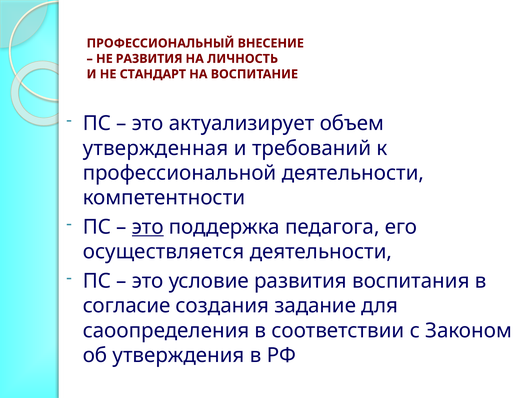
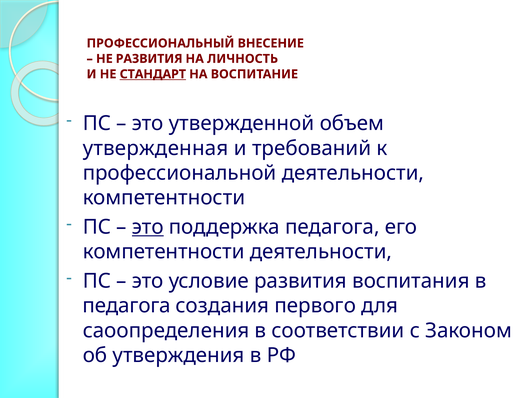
СТАНДАРТ underline: none -> present
актуализирует: актуализирует -> утвержденной
осуществляется at (164, 251): осуществляется -> компетентности
согласие at (127, 305): согласие -> педагога
задание: задание -> первого
